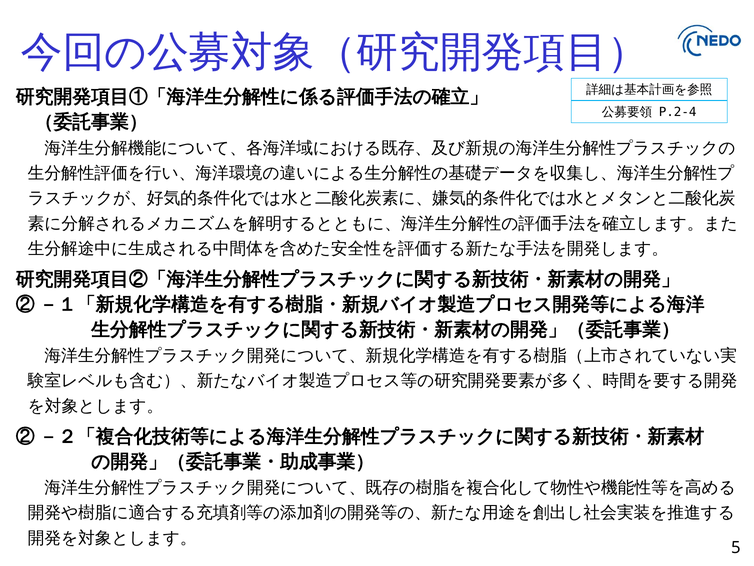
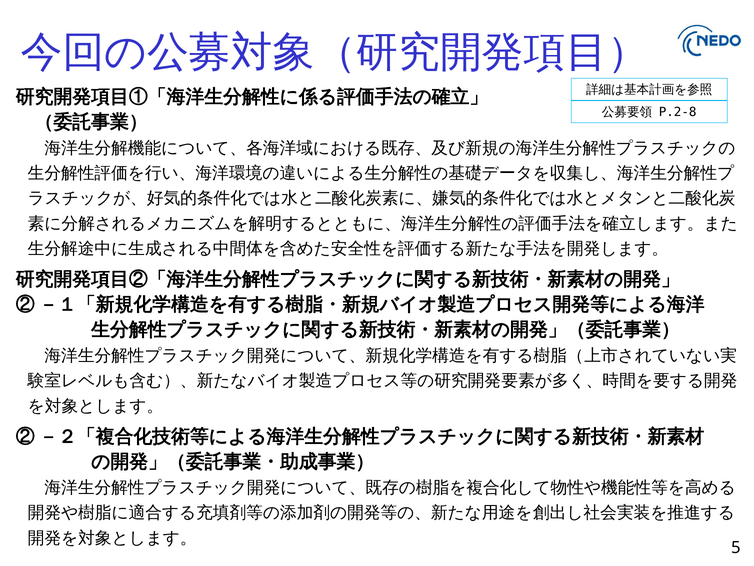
P.2-4: P.2-4 -> P.2-8
